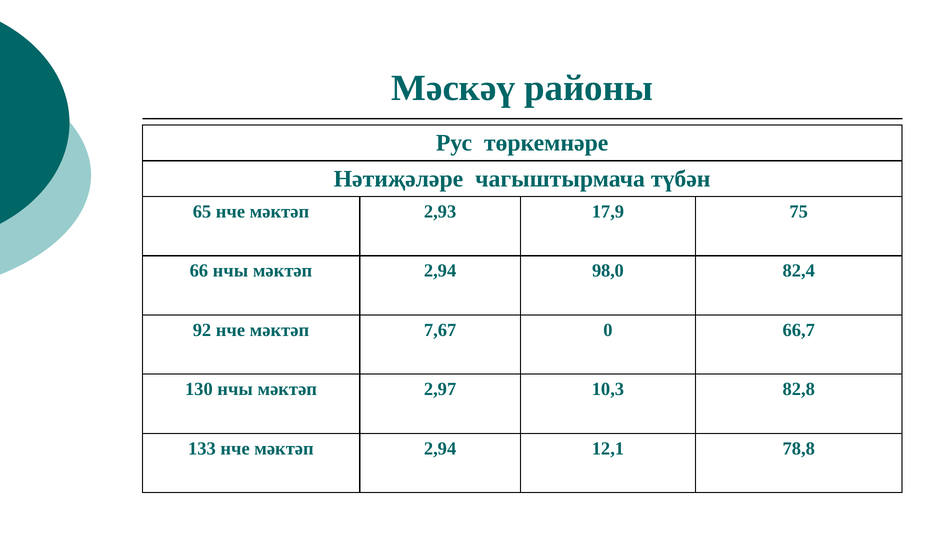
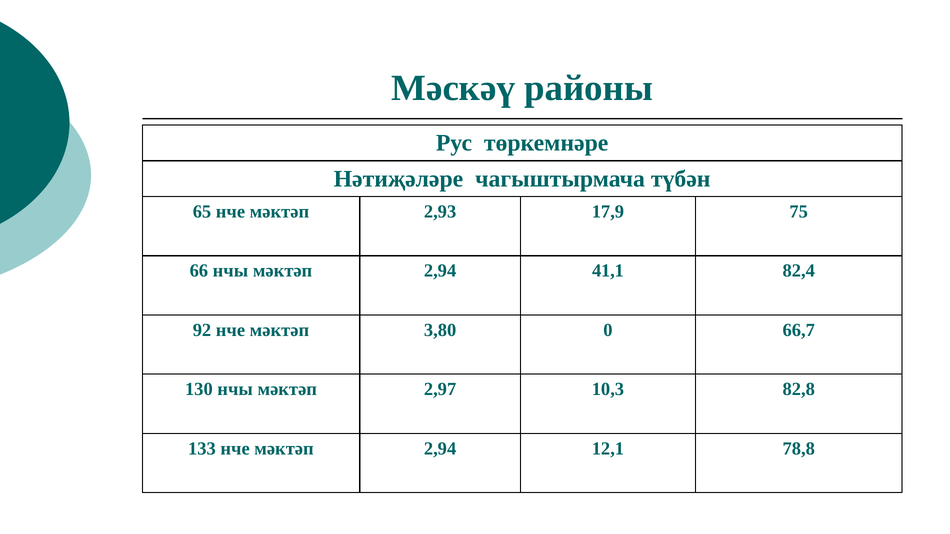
98,0: 98,0 -> 41,1
7,67: 7,67 -> 3,80
